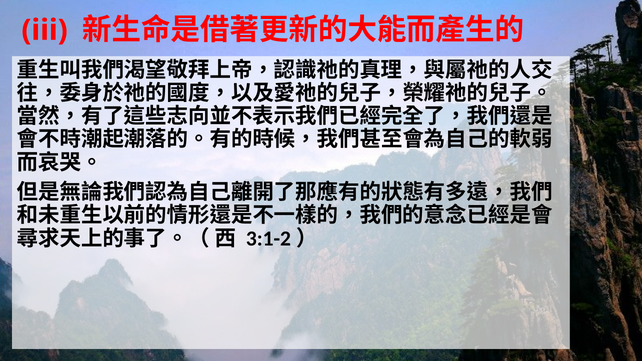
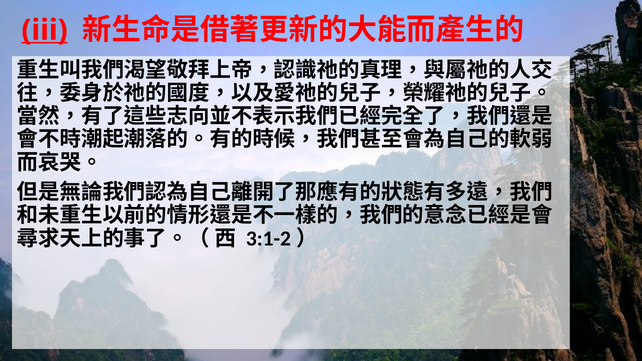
iii underline: none -> present
